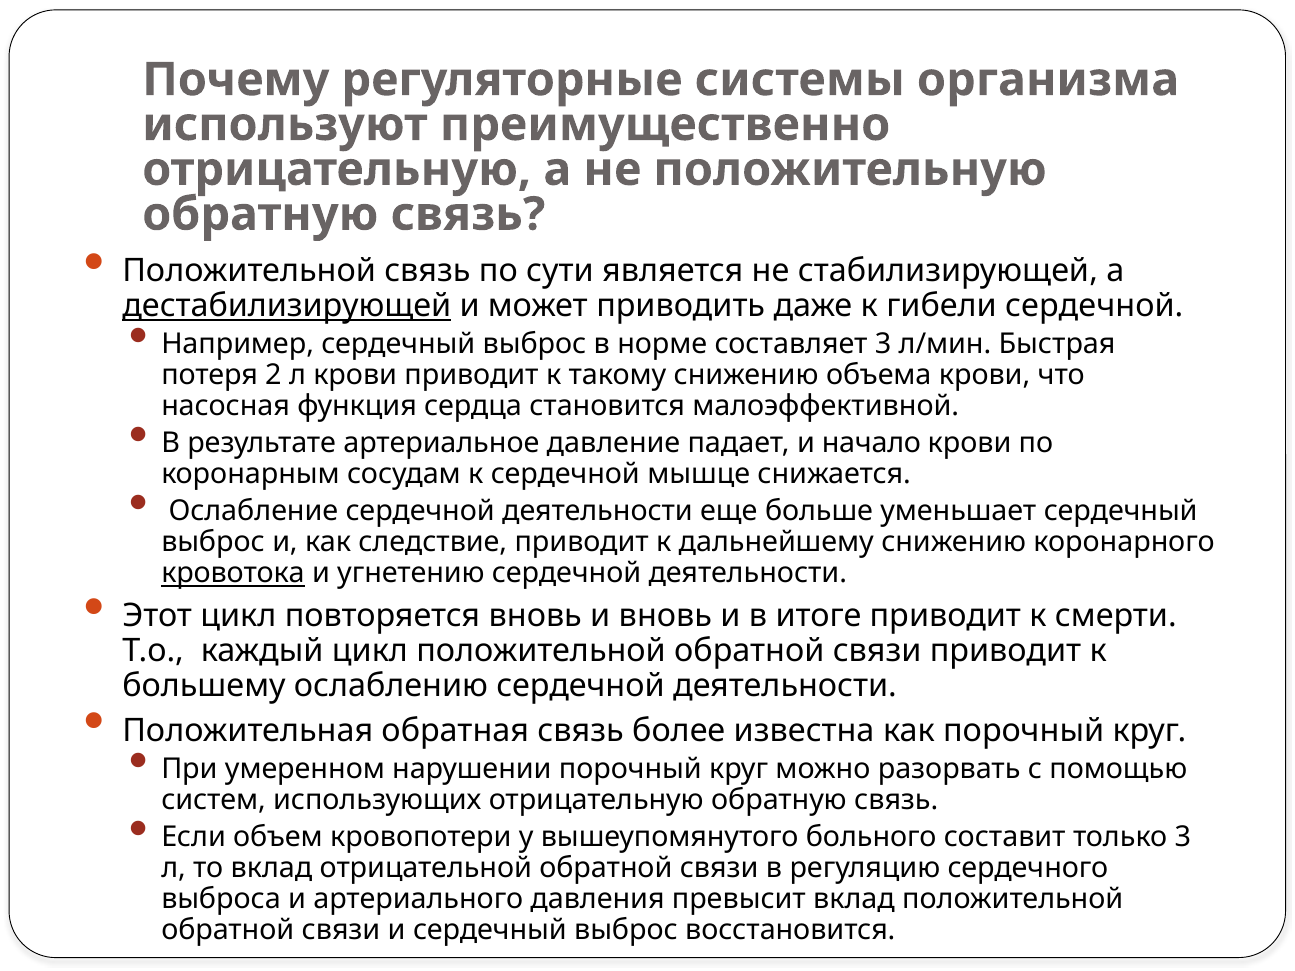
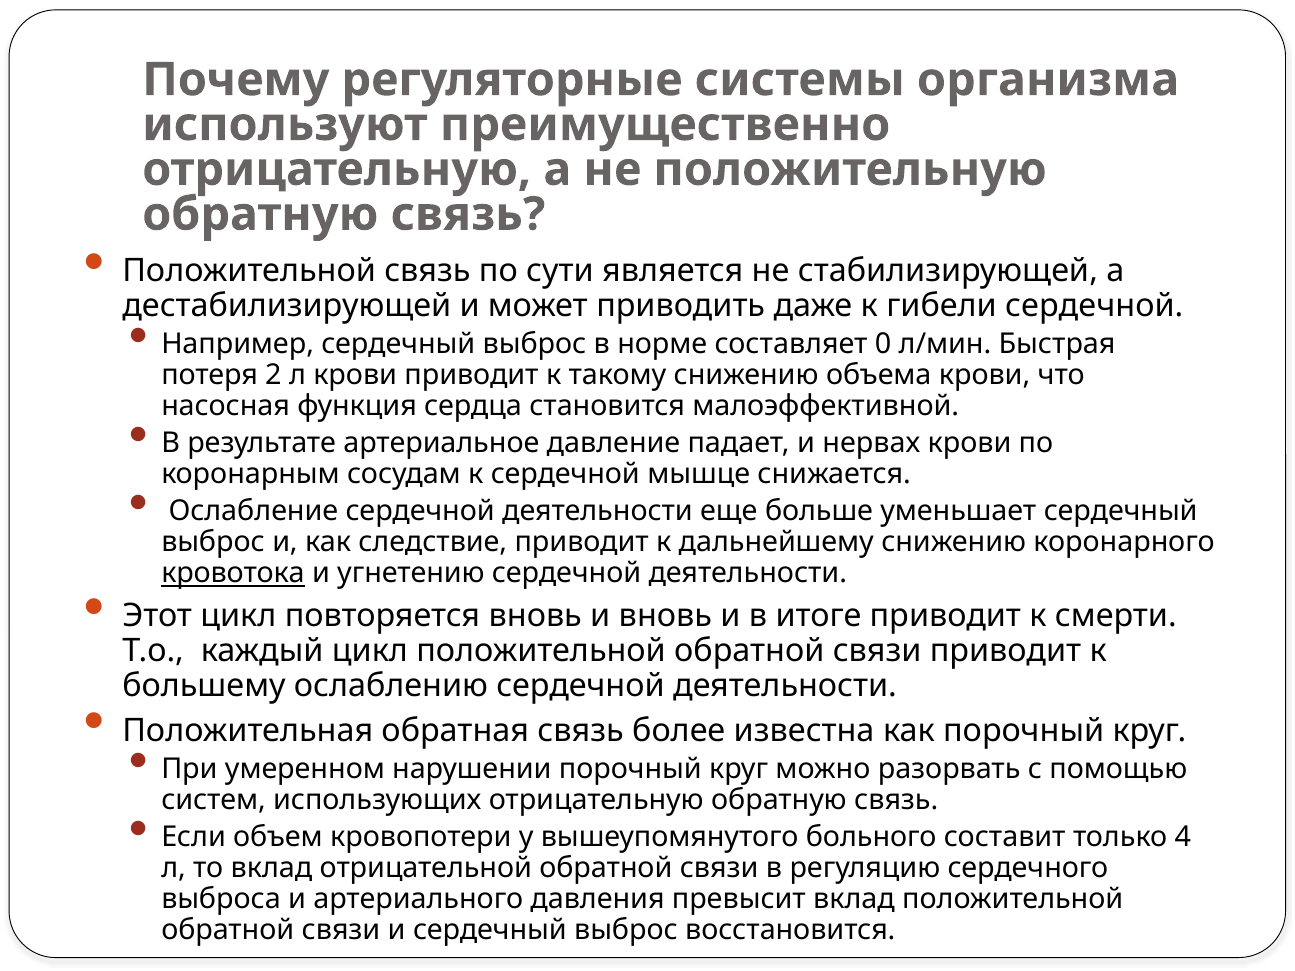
дестабилизирующей underline: present -> none
составляет 3: 3 -> 0
начало: начало -> нервах
только 3: 3 -> 4
